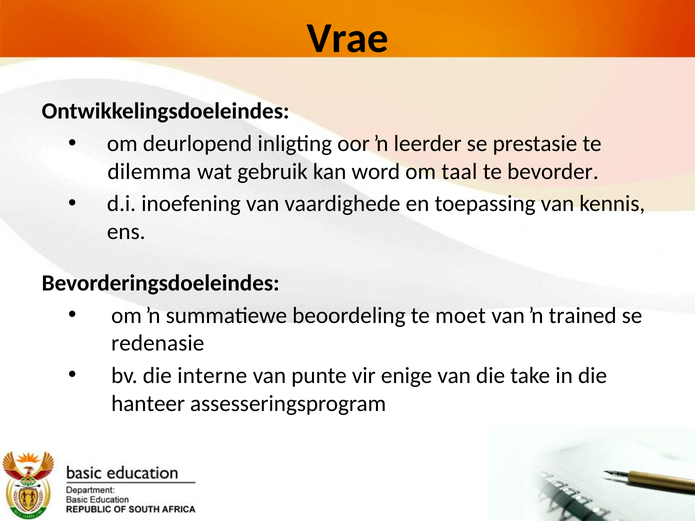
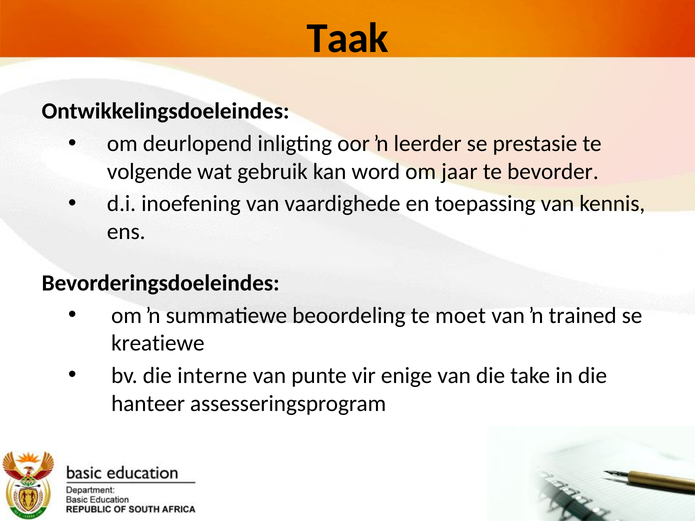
Vrae: Vrae -> Taak
dilemma: dilemma -> volgende
taal: taal -> jaar
redenasie: redenasie -> kreatiewe
